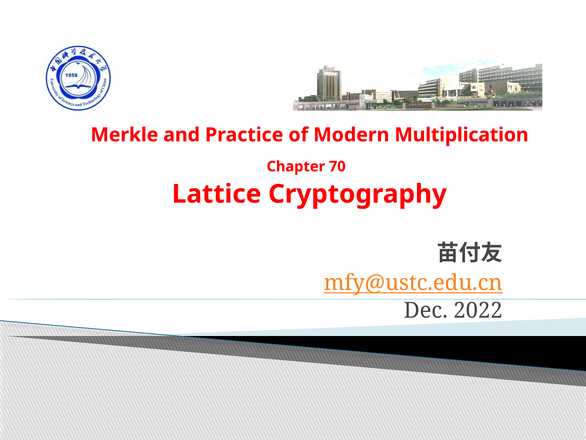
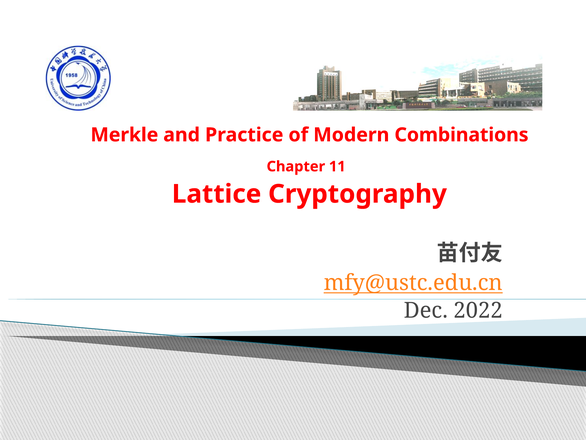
Multiplication: Multiplication -> Combinations
70: 70 -> 11
